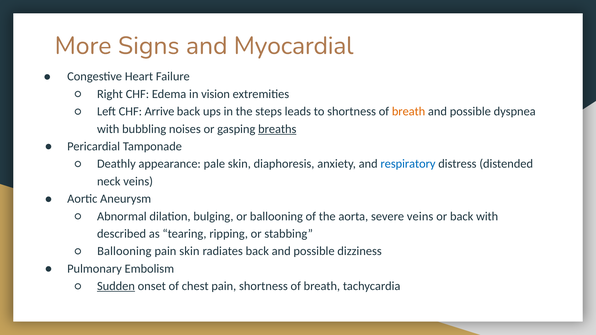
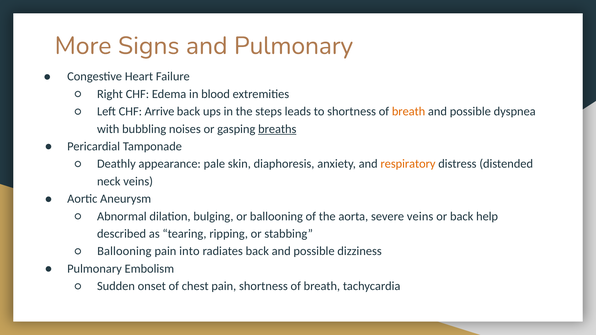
and Myocardial: Myocardial -> Pulmonary
vision: vision -> blood
respiratory colour: blue -> orange
back with: with -> help
pain skin: skin -> into
Sudden underline: present -> none
